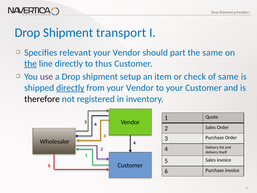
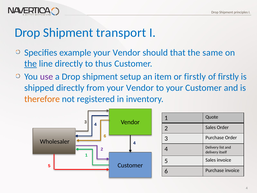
relevant: relevant -> example
part: part -> that
or check: check -> firstly
of same: same -> firstly
directly at (70, 88) underline: present -> none
therefore colour: black -> orange
